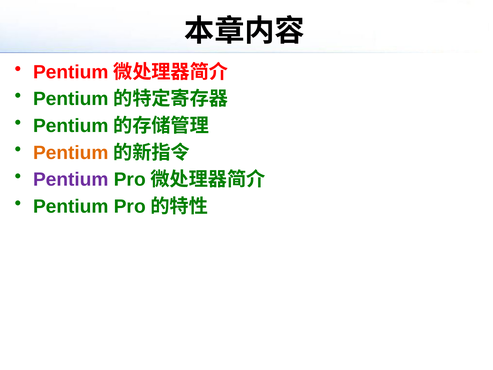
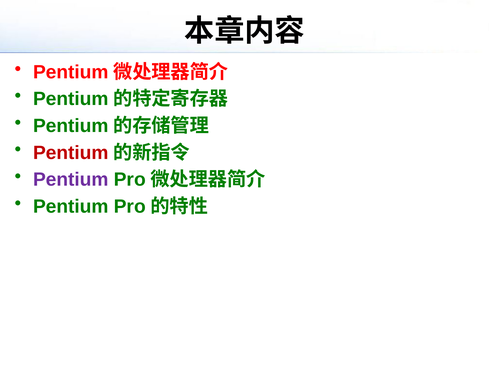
Pentium at (71, 153) colour: orange -> red
